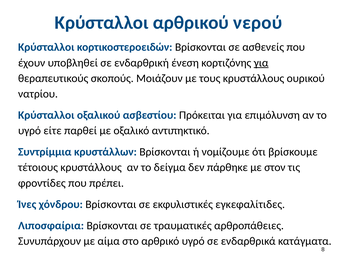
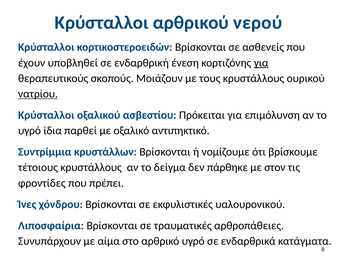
νατρίου underline: none -> present
είτε: είτε -> ίδια
εγκεφαλίτιδες: εγκεφαλίτιδες -> υαλουρονικού
